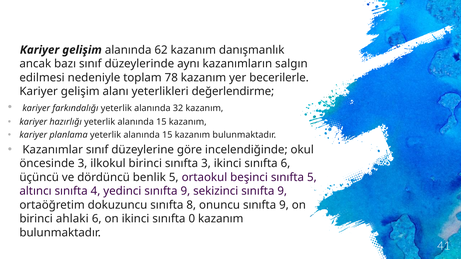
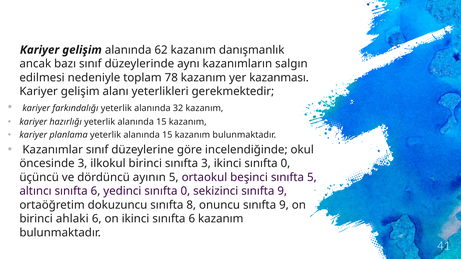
becerilerle: becerilerle -> kazanması
değerlendirme: değerlendirme -> gerekmektedir
ikinci sınıfta 6: 6 -> 0
benlik: benlik -> ayının
altıncı sınıfta 4: 4 -> 6
yedinci sınıfta 9: 9 -> 0
ikinci sınıfta 0: 0 -> 6
